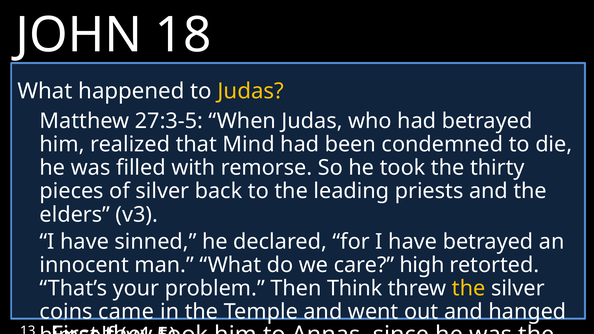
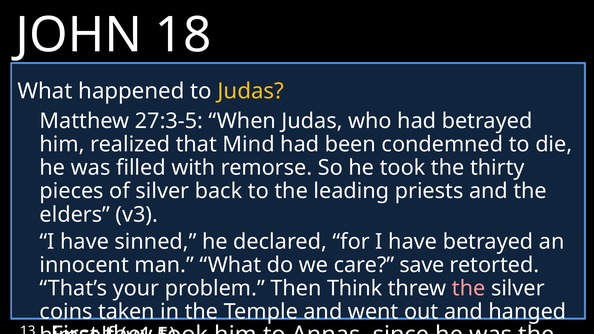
high at (422, 265): high -> save
the at (469, 289) colour: yellow -> pink
came: came -> taken
